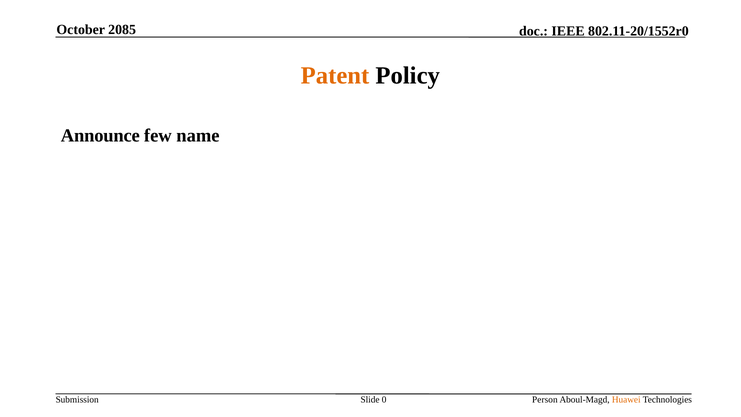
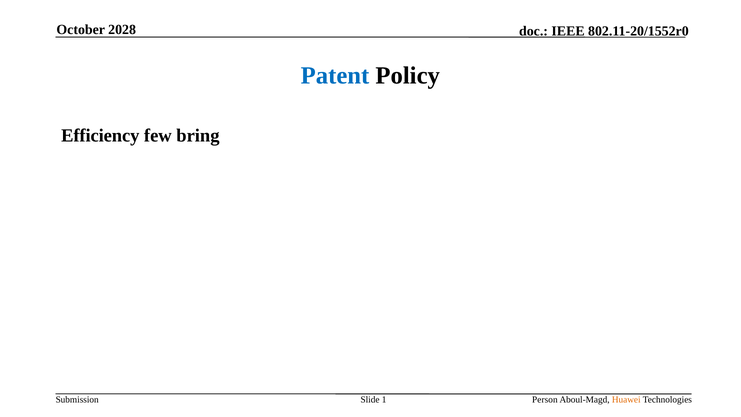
2085: 2085 -> 2028
Patent colour: orange -> blue
Announce: Announce -> Efficiency
name: name -> bring
0: 0 -> 1
